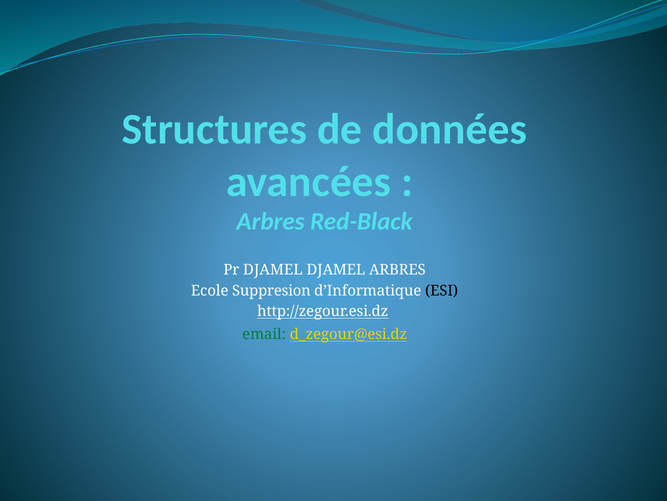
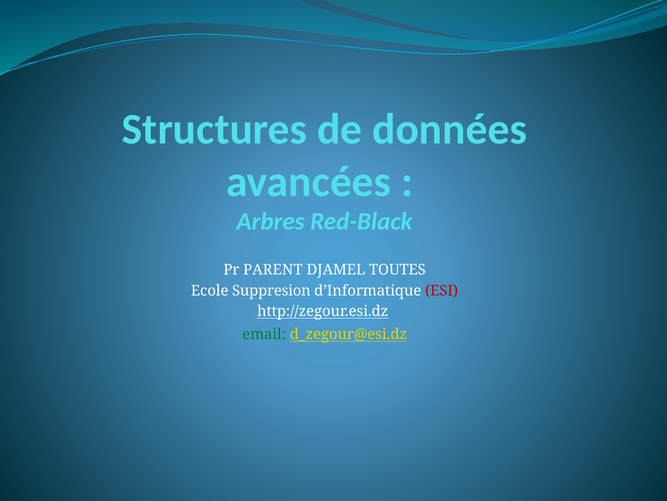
Pr DJAMEL: DJAMEL -> PARENT
DJAMEL ARBRES: ARBRES -> TOUTES
ESI colour: black -> red
